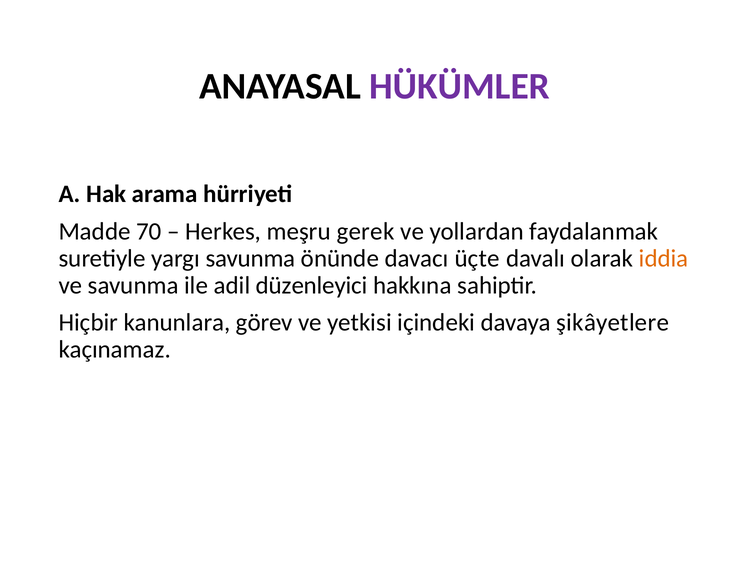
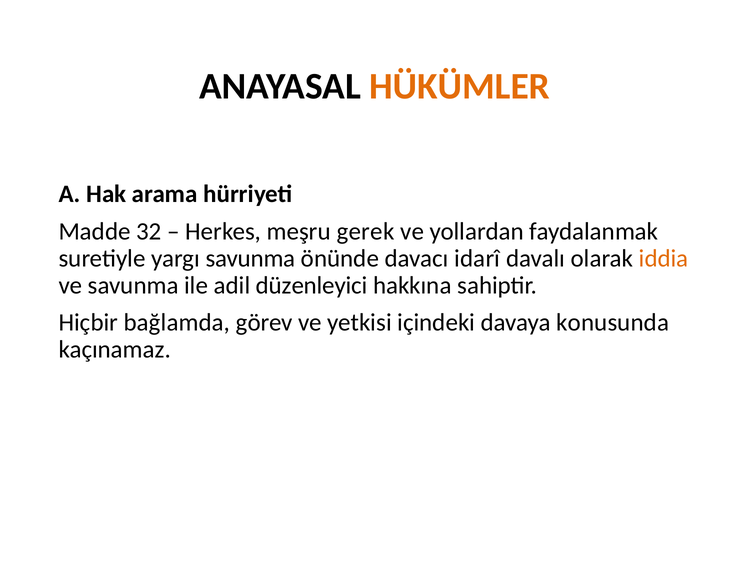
HÜKÜMLER colour: purple -> orange
70: 70 -> 32
üçte: üçte -> idarî
kanunlara: kanunlara -> bağlamda
şikâyetlere: şikâyetlere -> konusunda
